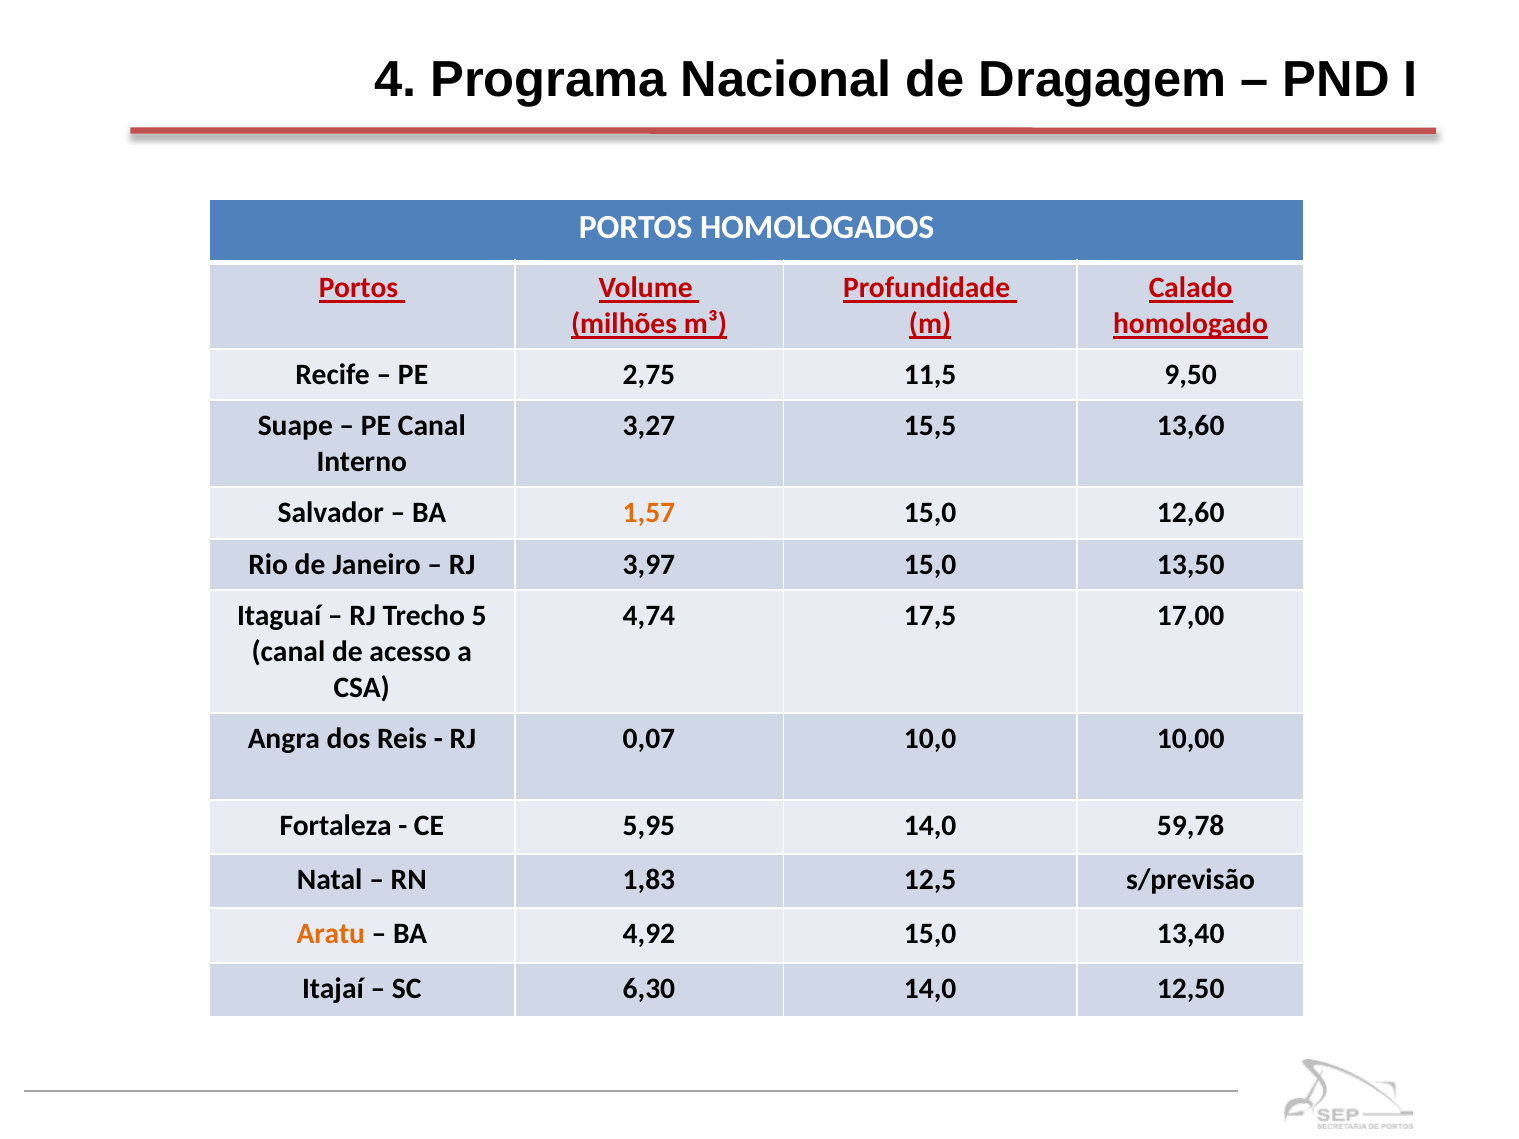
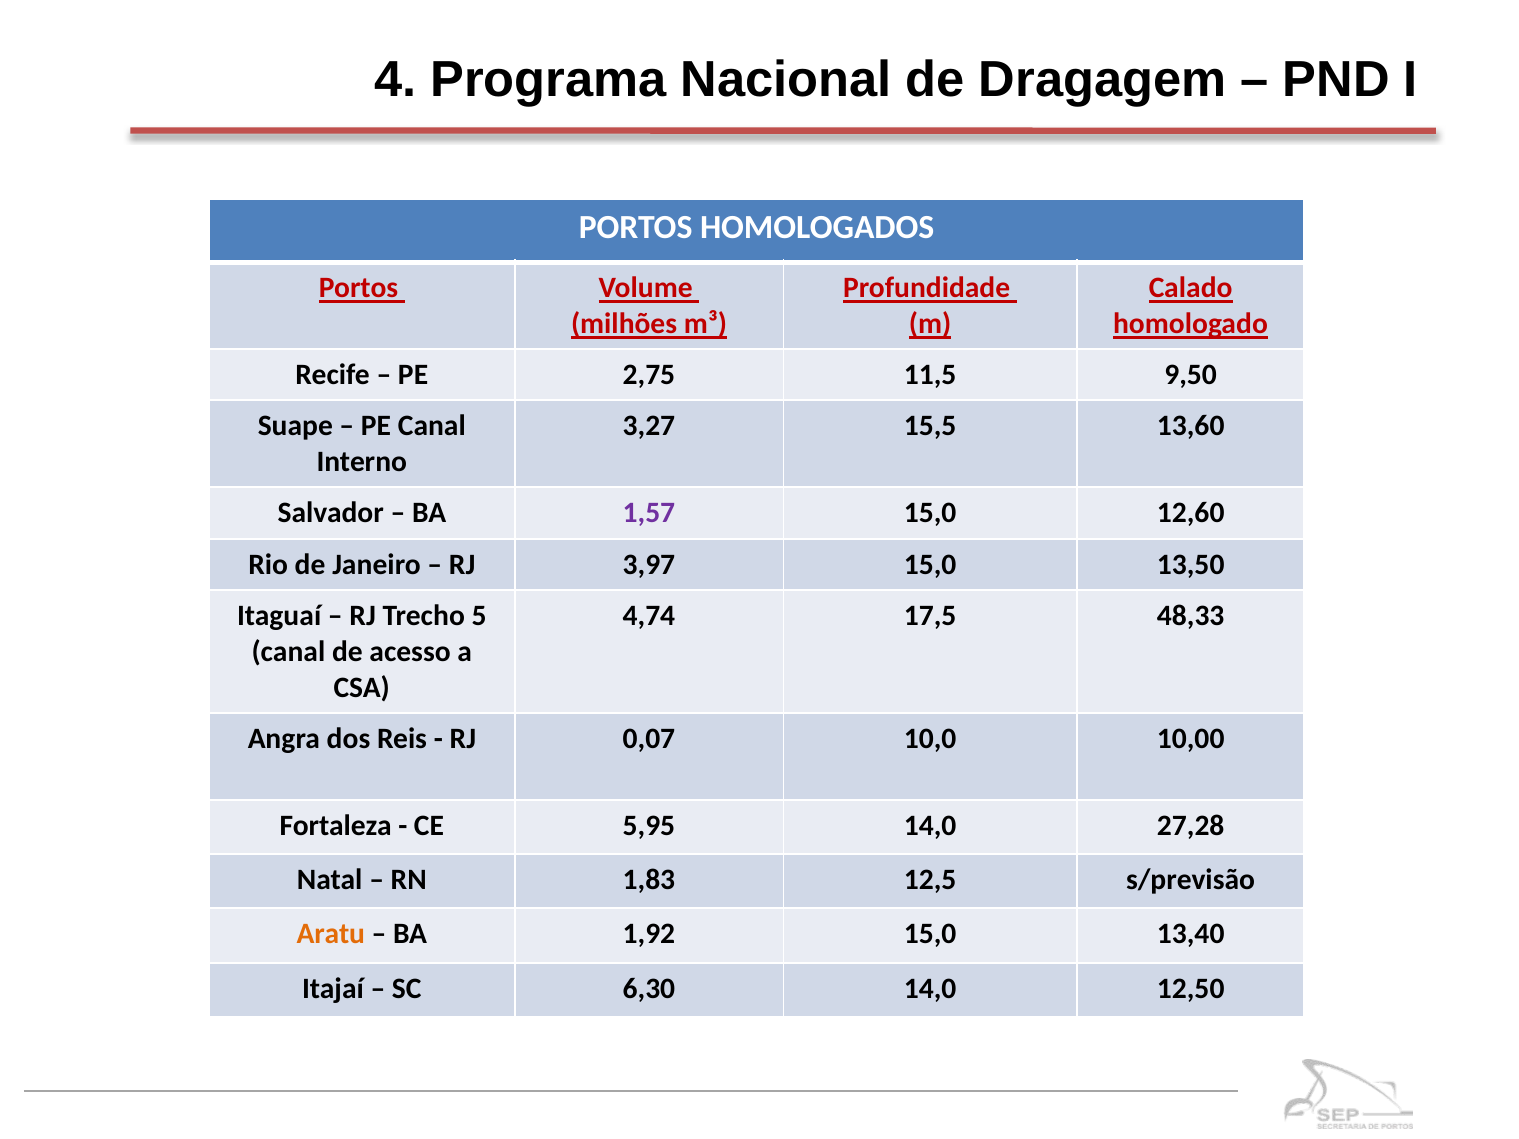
1,57 colour: orange -> purple
17,00: 17,00 -> 48,33
59,78: 59,78 -> 27,28
4,92: 4,92 -> 1,92
